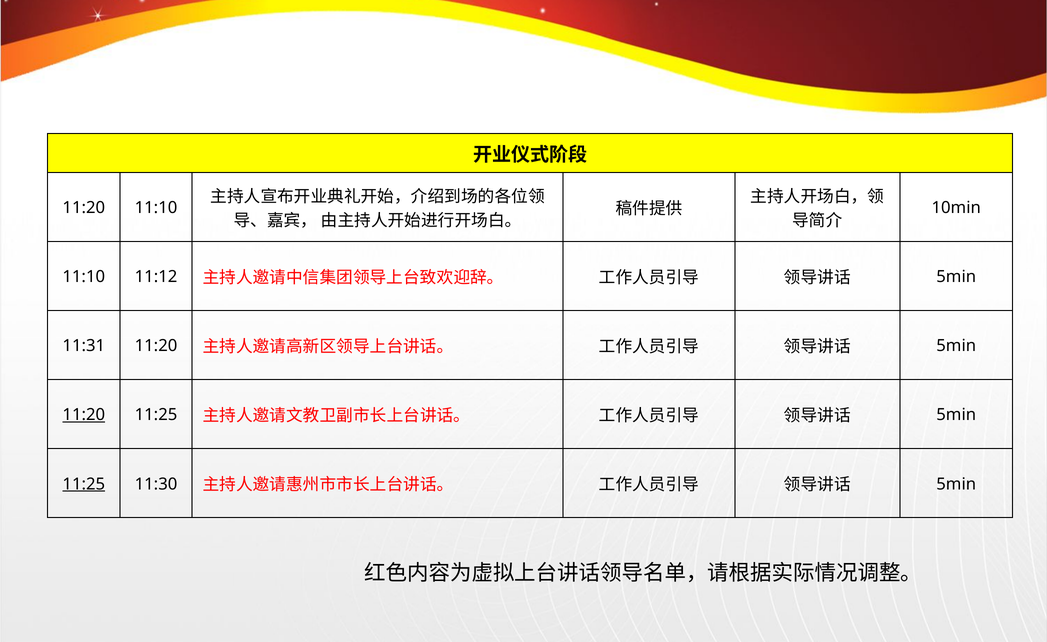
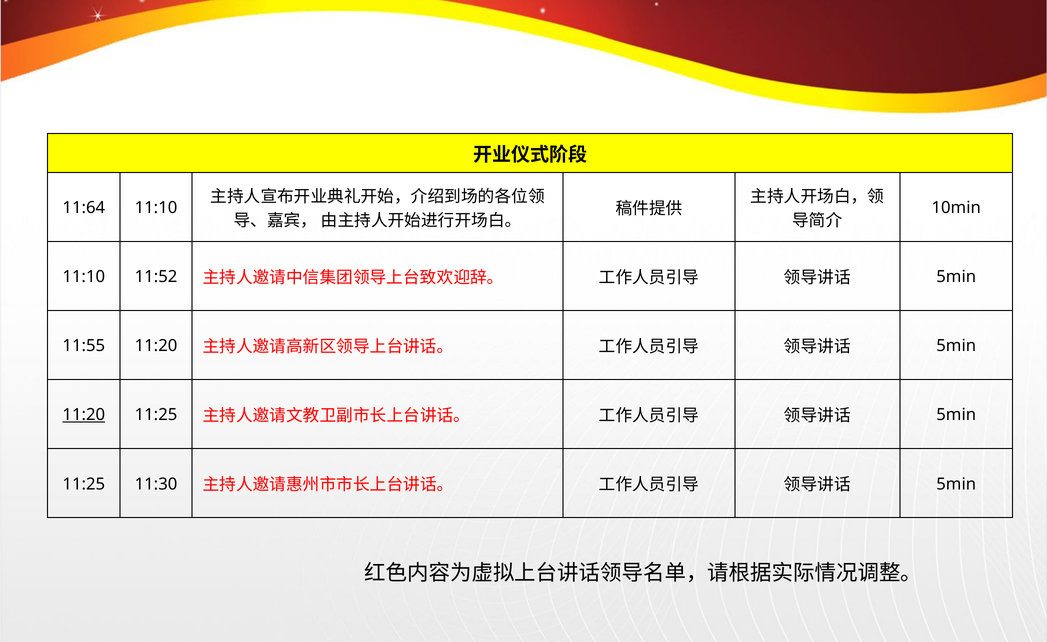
11:20 at (84, 208): 11:20 -> 11:64
11:12: 11:12 -> 11:52
11:31: 11:31 -> 11:55
11:25 at (84, 484) underline: present -> none
